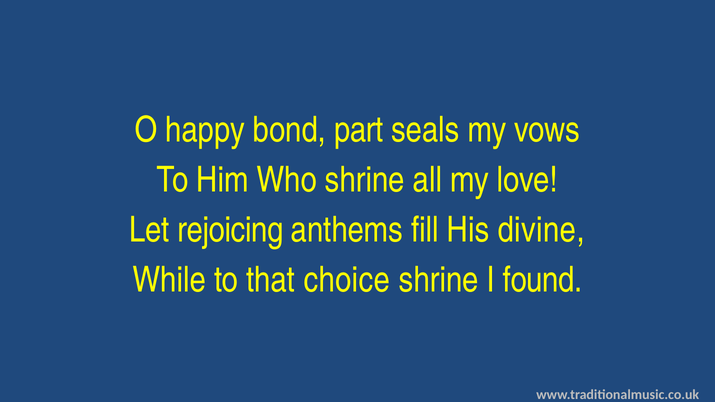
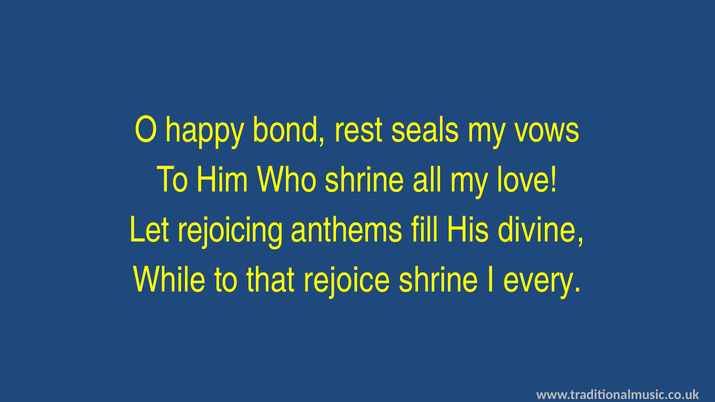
part: part -> rest
choice: choice -> rejoice
found: found -> every
